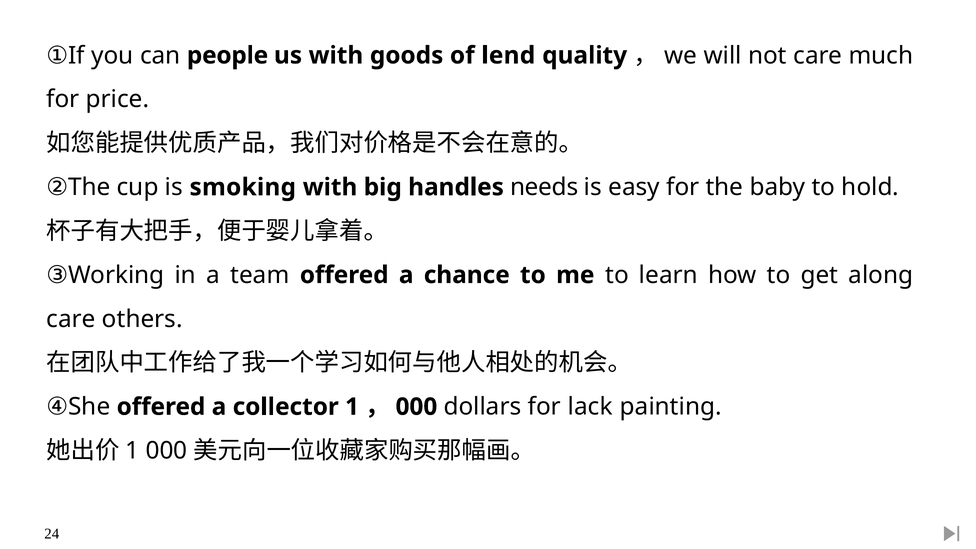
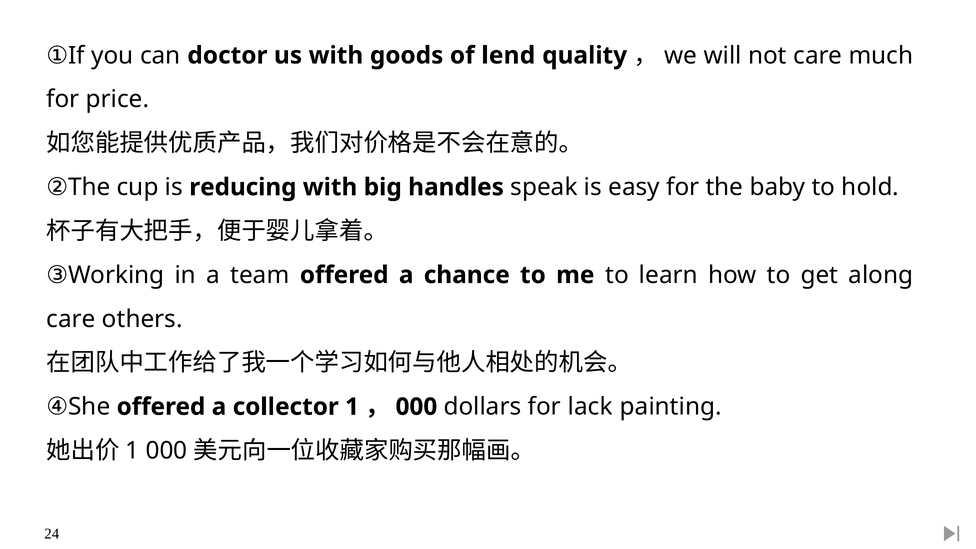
people: people -> doctor
smoking: smoking -> reducing
needs: needs -> speak
